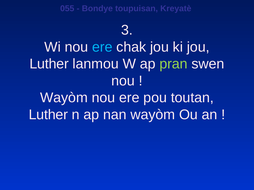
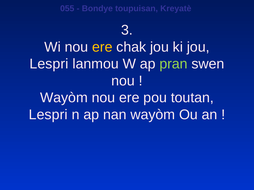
ere at (102, 47) colour: light blue -> yellow
Luther at (49, 64): Luther -> Lespri
Luther at (48, 115): Luther -> Lespri
